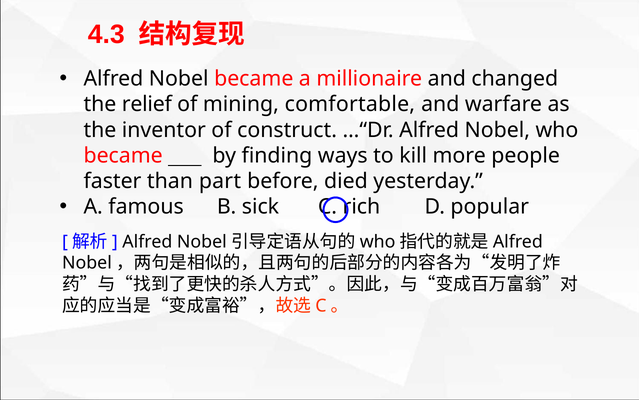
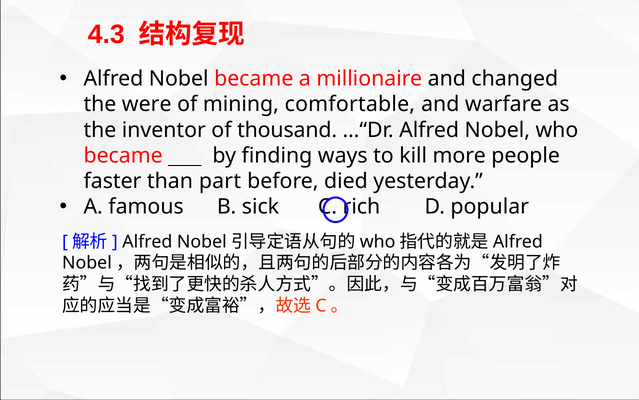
relief: relief -> were
construct: construct -> thousand
